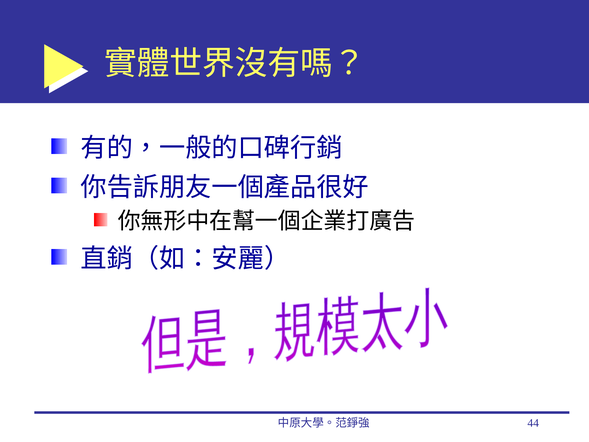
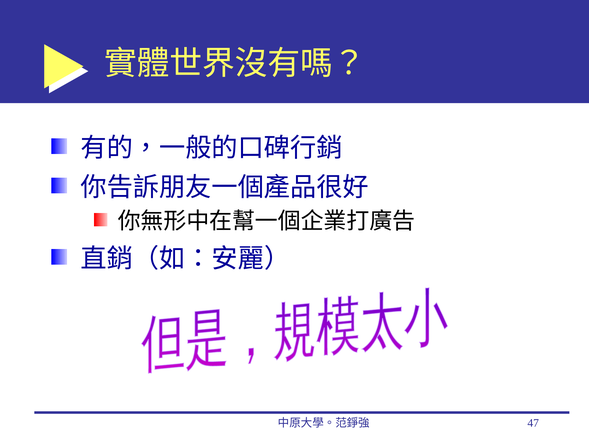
44: 44 -> 47
